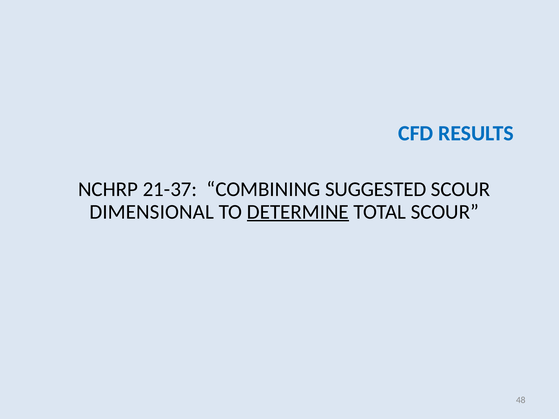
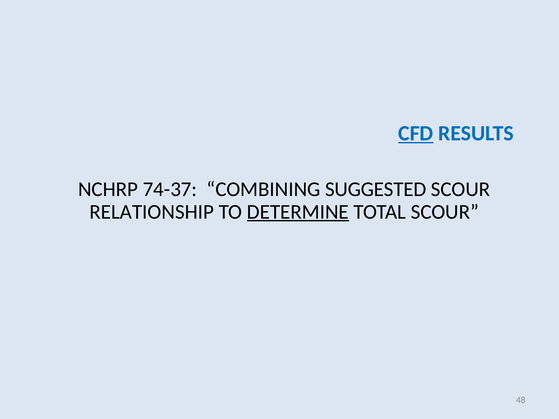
CFD underline: none -> present
21-37: 21-37 -> 74-37
DIMENSIONAL: DIMENSIONAL -> RELATIONSHIP
